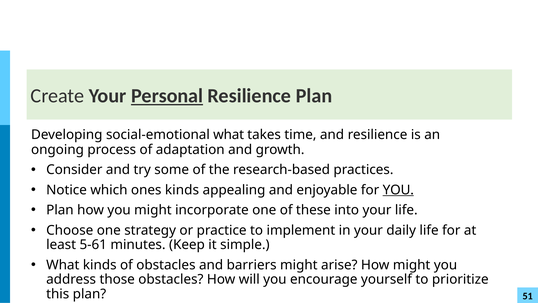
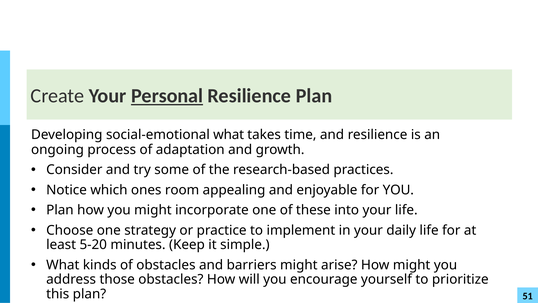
ones kinds: kinds -> room
YOU at (398, 190) underline: present -> none
5-61: 5-61 -> 5-20
